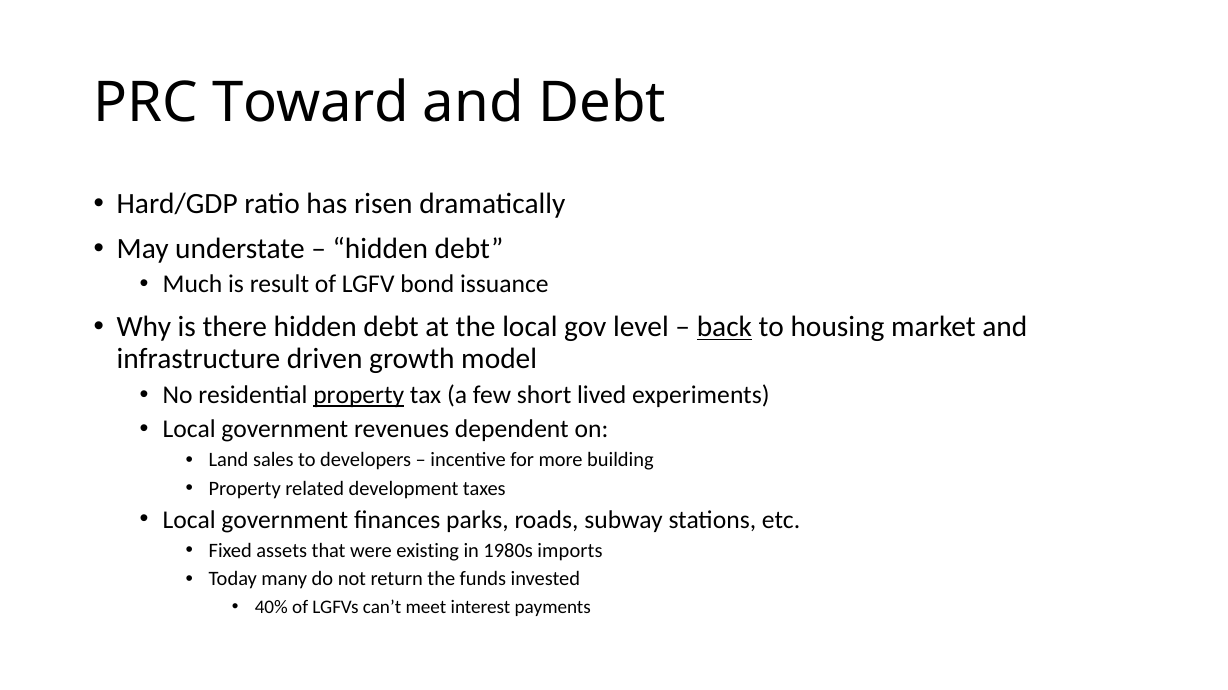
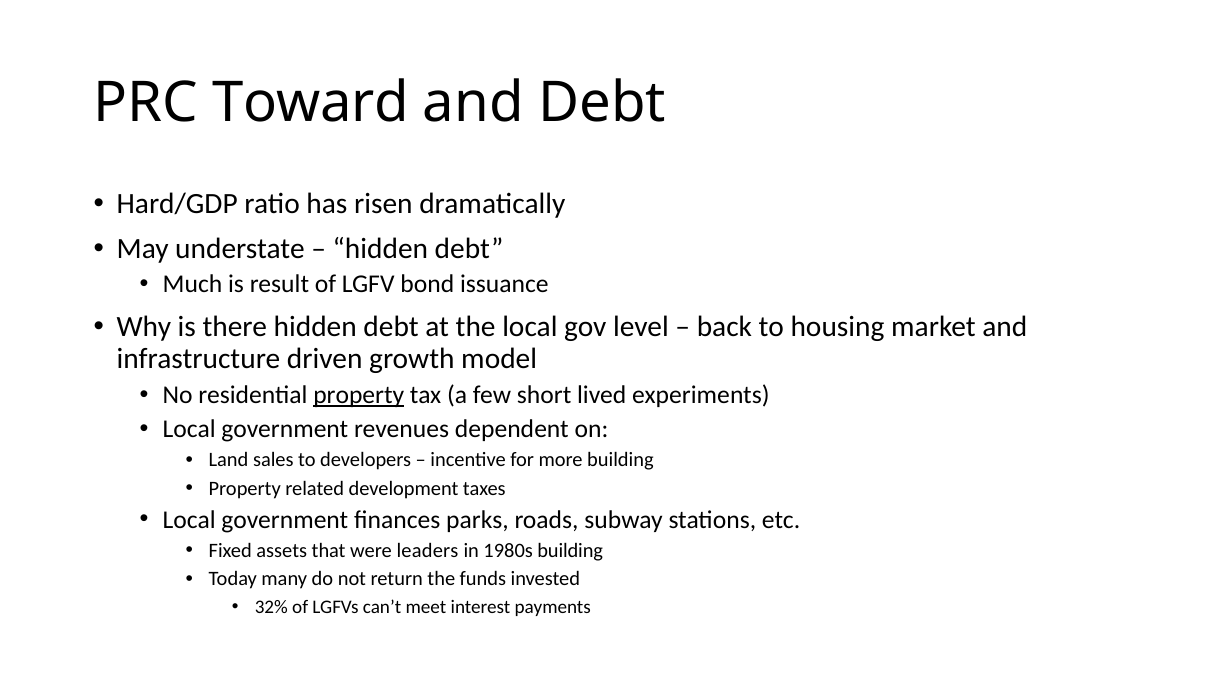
back underline: present -> none
existing: existing -> leaders
1980s imports: imports -> building
40%: 40% -> 32%
